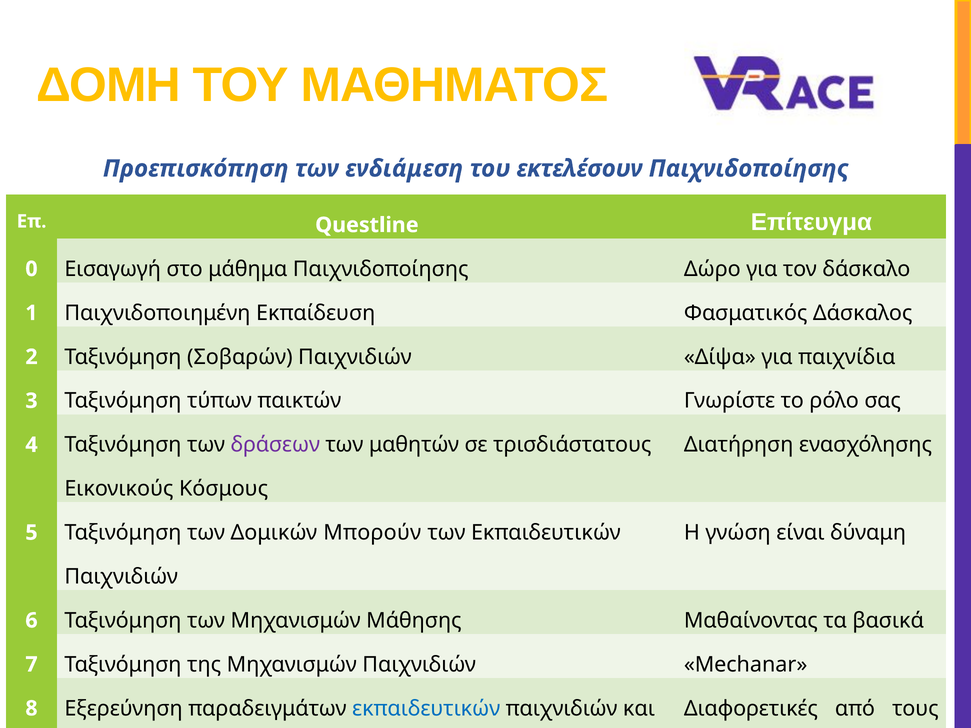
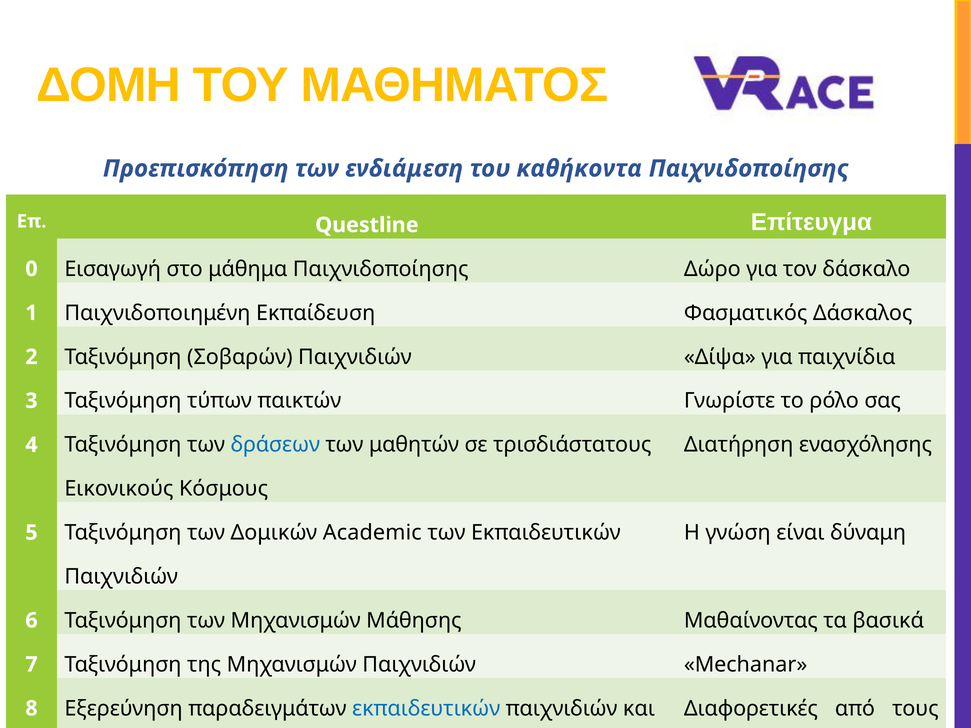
εκτελέσουν: εκτελέσουν -> καθήκοντα
δράσεων colour: purple -> blue
Μπορούν: Μπορούν -> Academic
